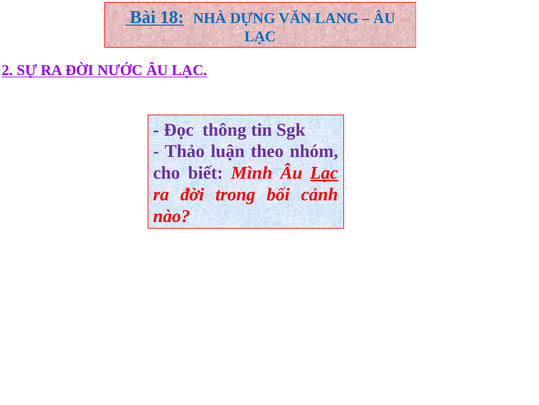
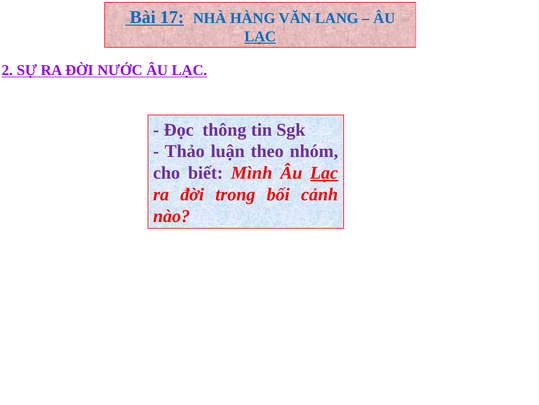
18: 18 -> 17
DỰNG: DỰNG -> HÀNG
LẠC at (260, 37) underline: none -> present
